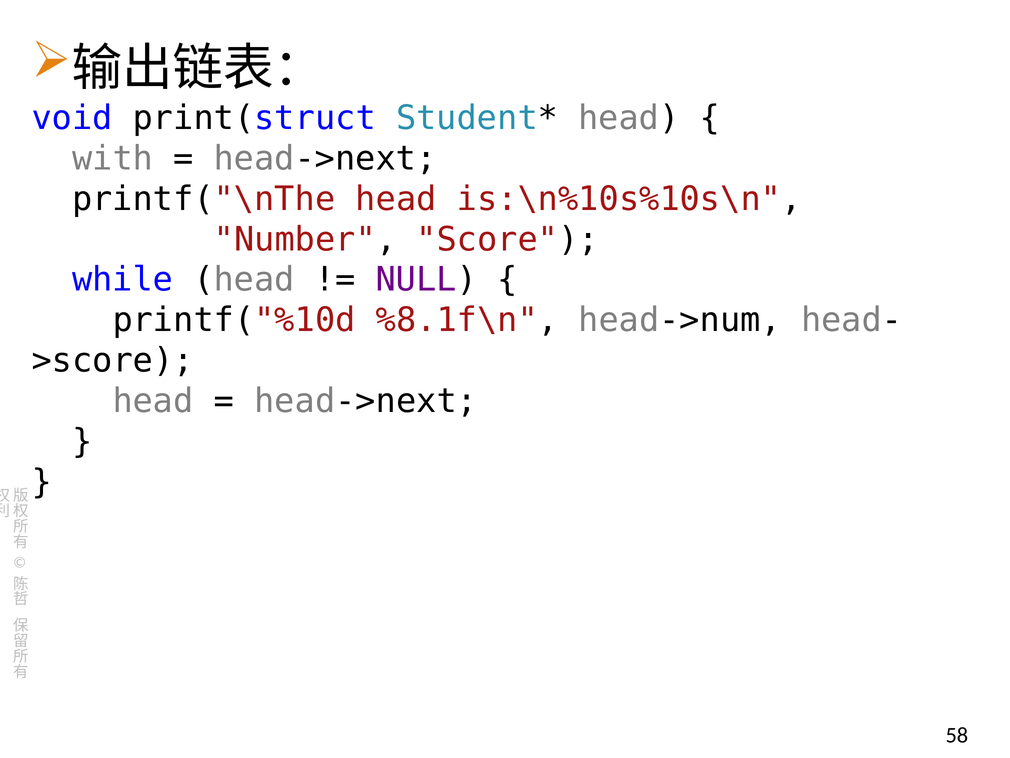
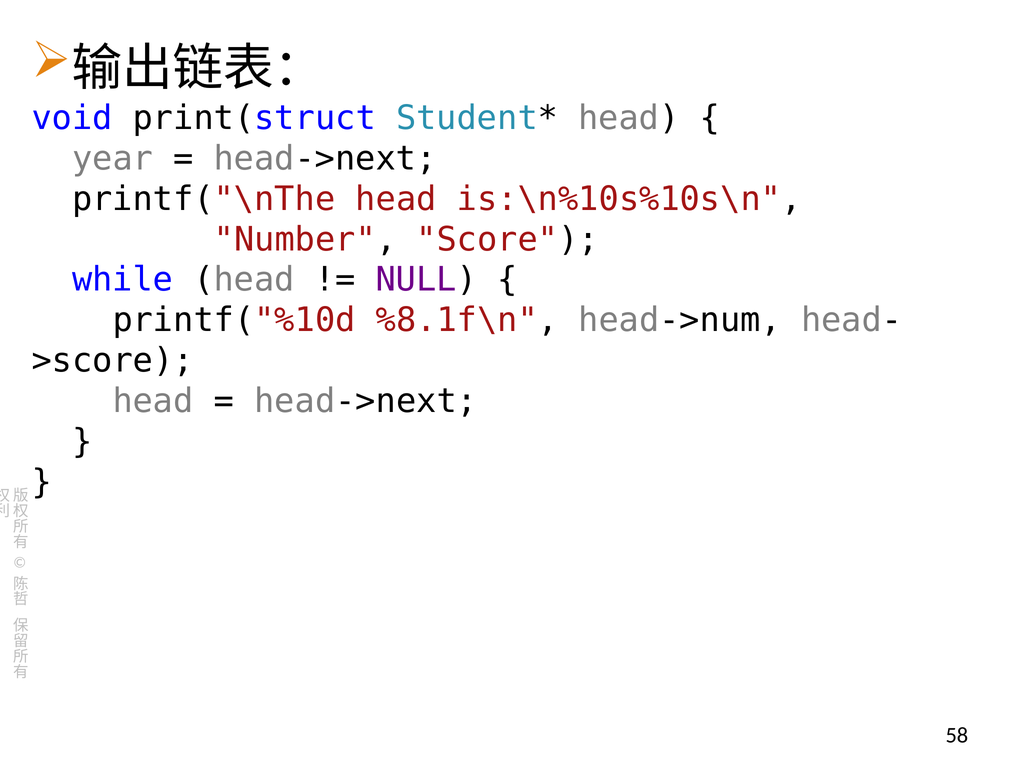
with: with -> year
